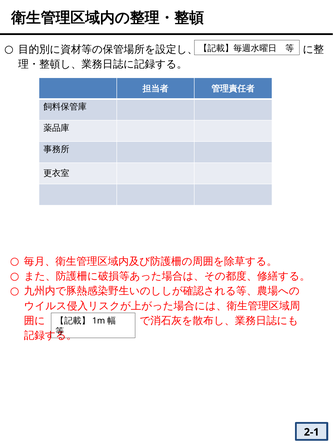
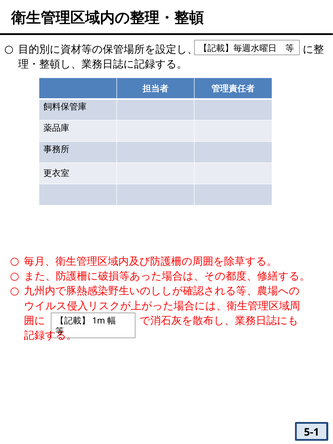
2-1: 2-1 -> 5-1
